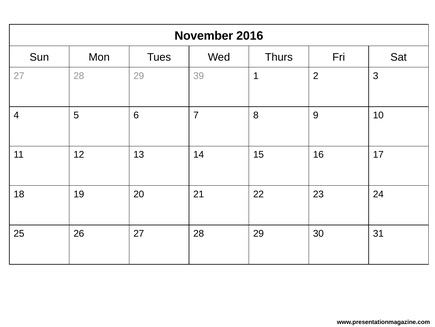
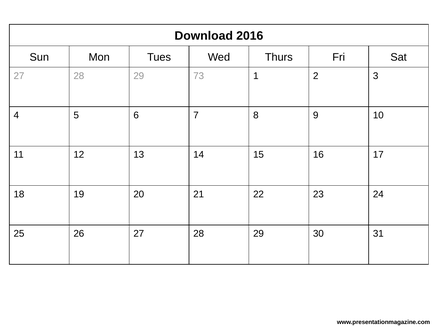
November: November -> Download
39: 39 -> 73
